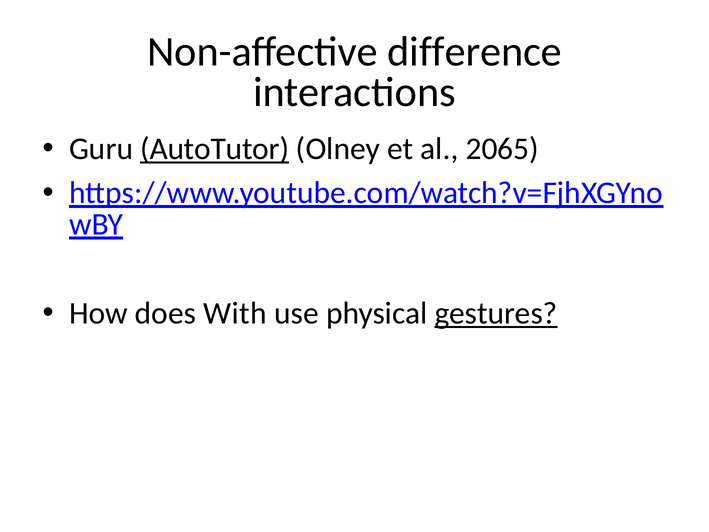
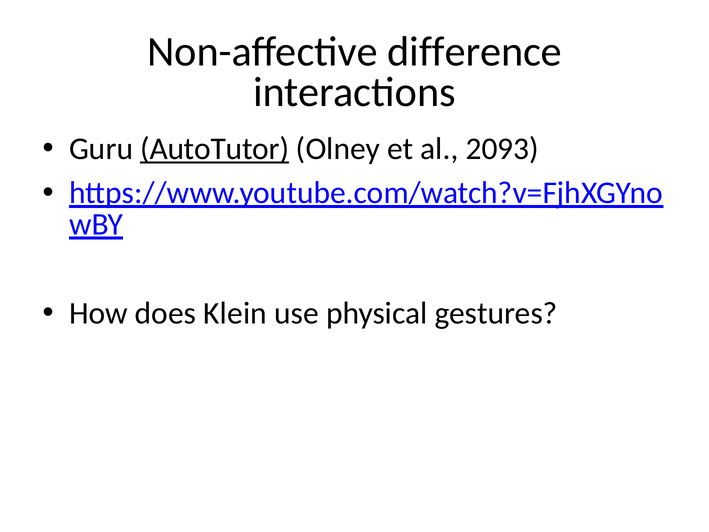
2065: 2065 -> 2093
With: With -> Klein
gestures underline: present -> none
